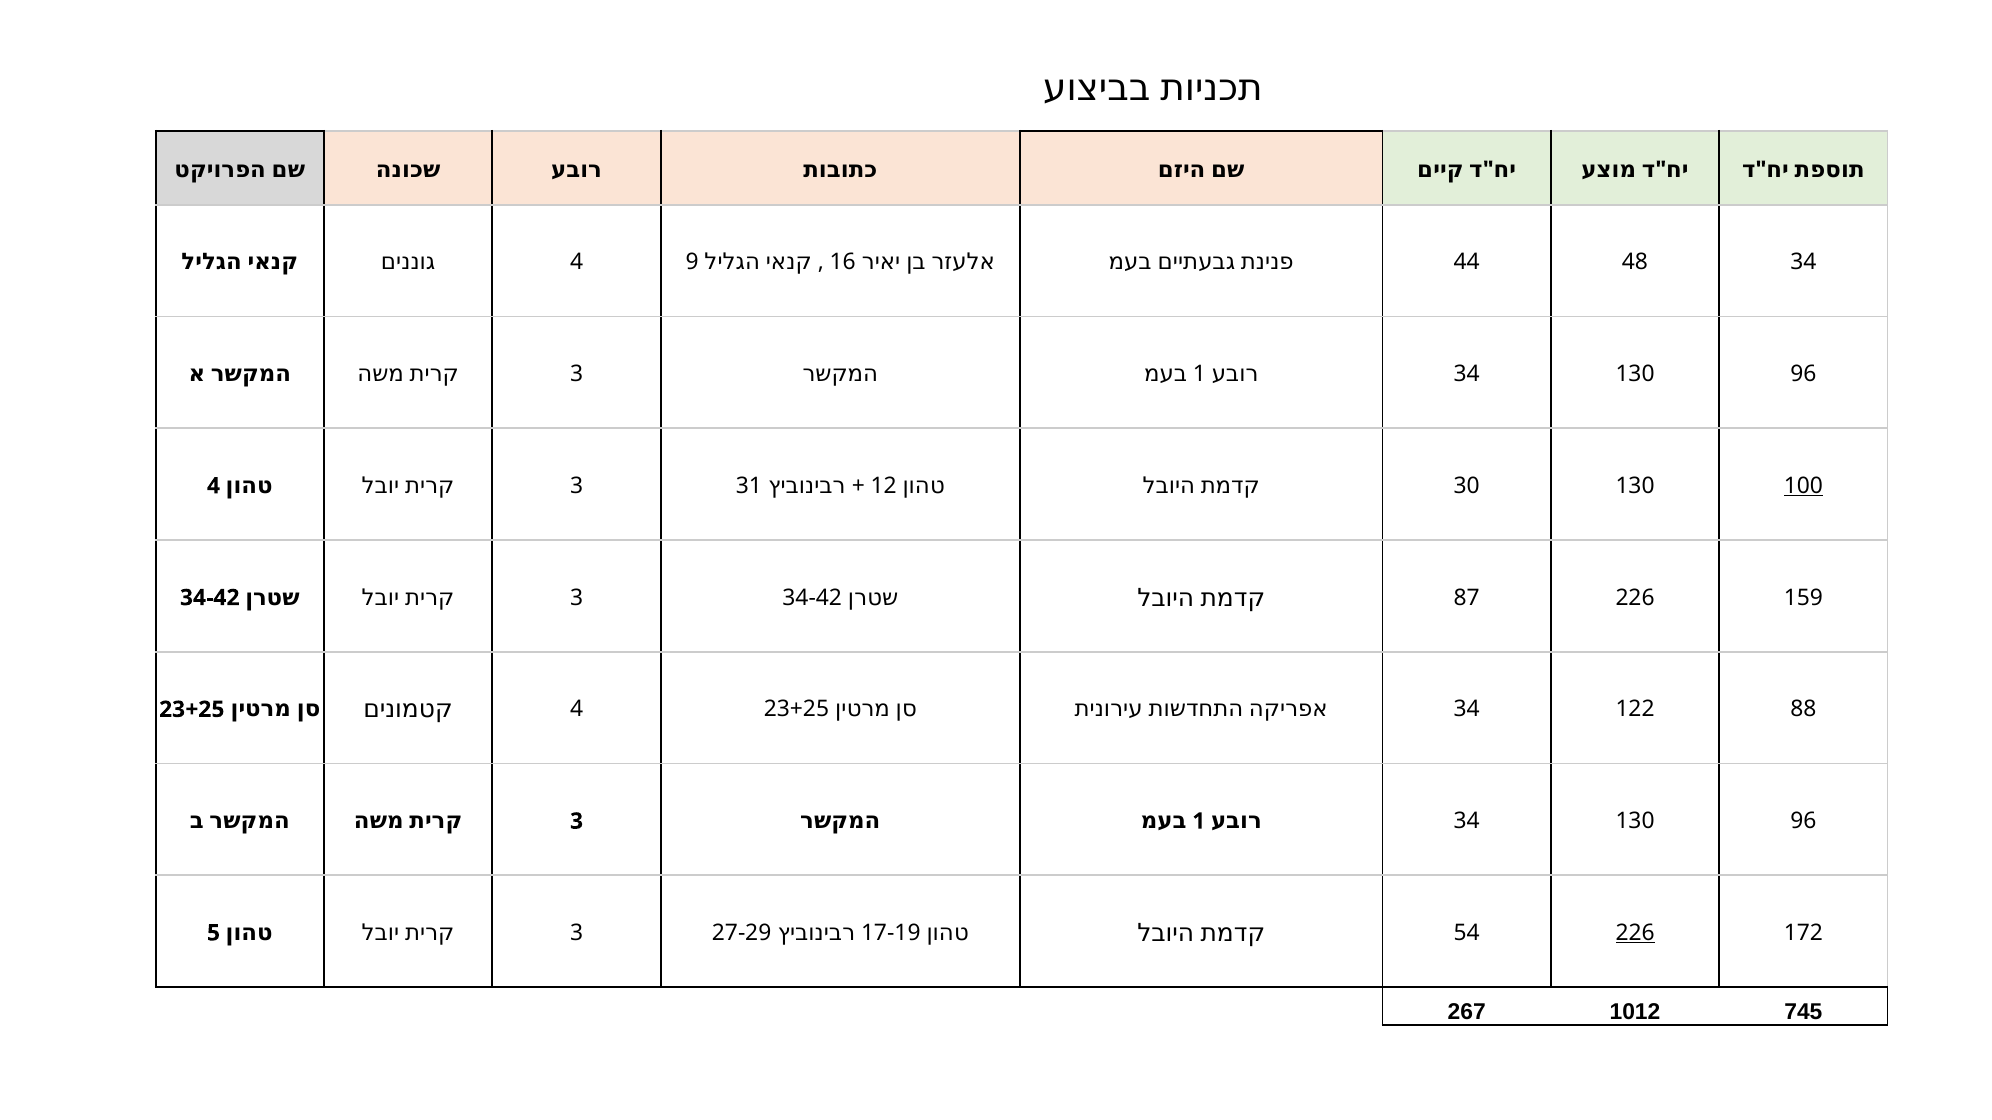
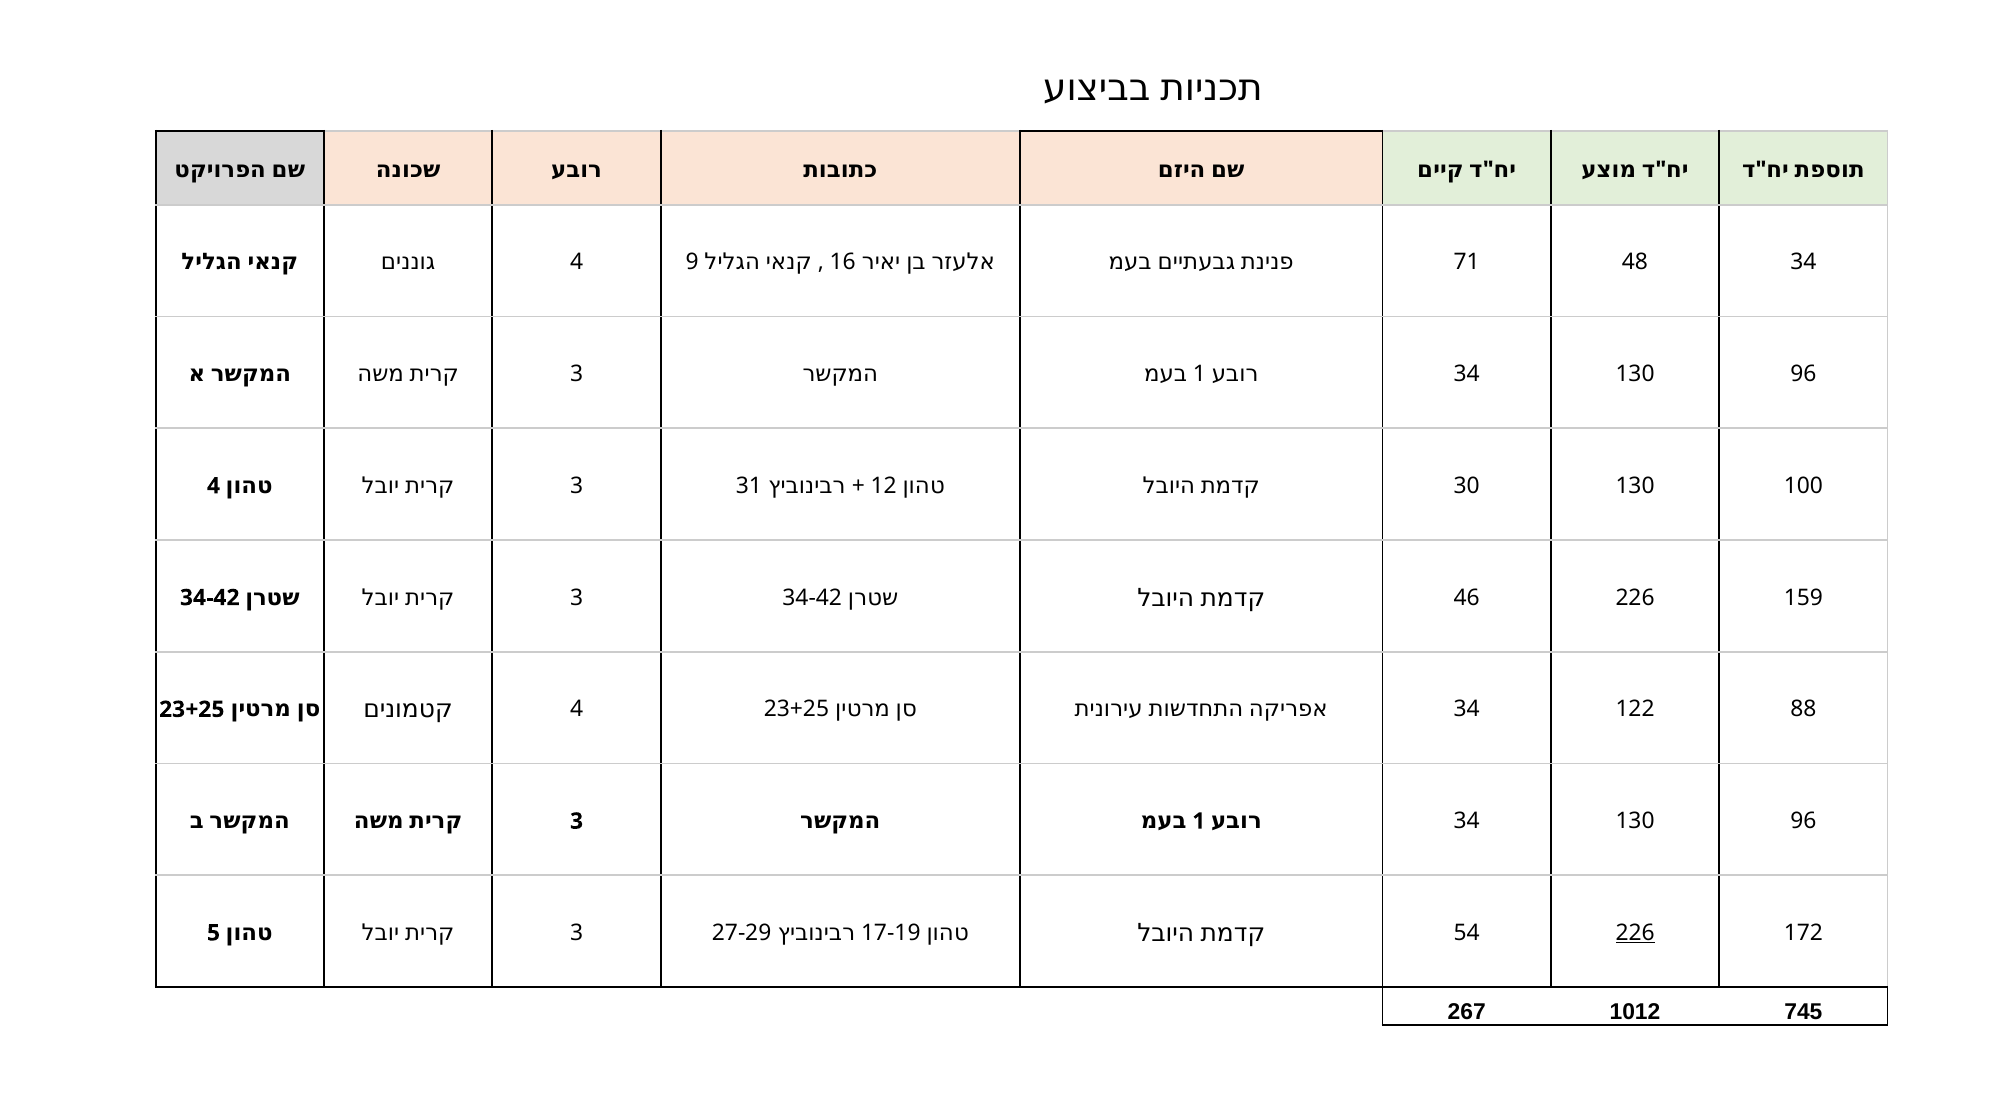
44: 44 -> 71
100 underline: present -> none
87: 87 -> 46
